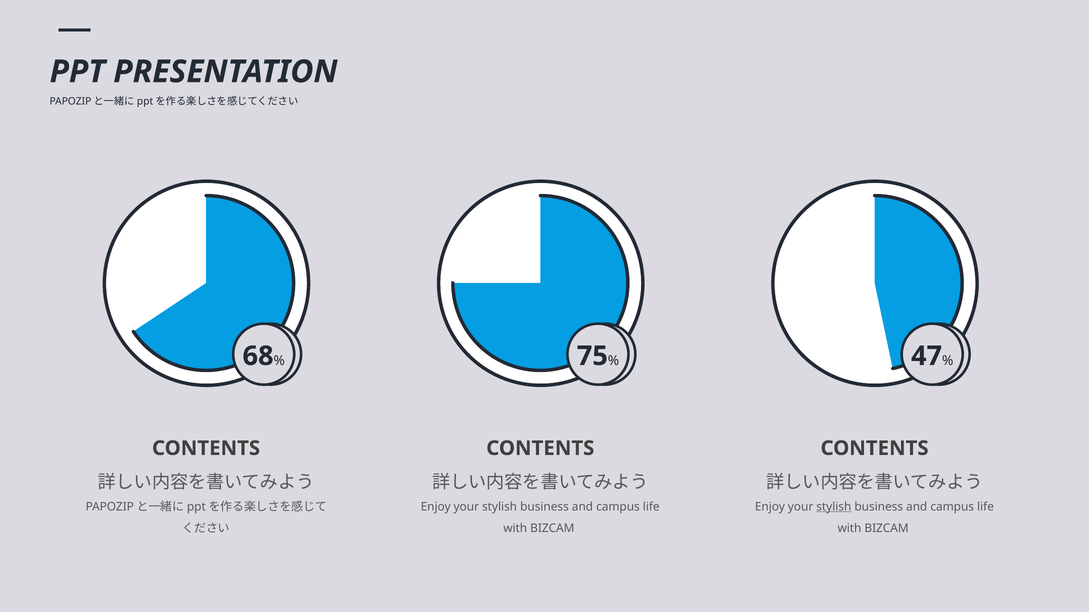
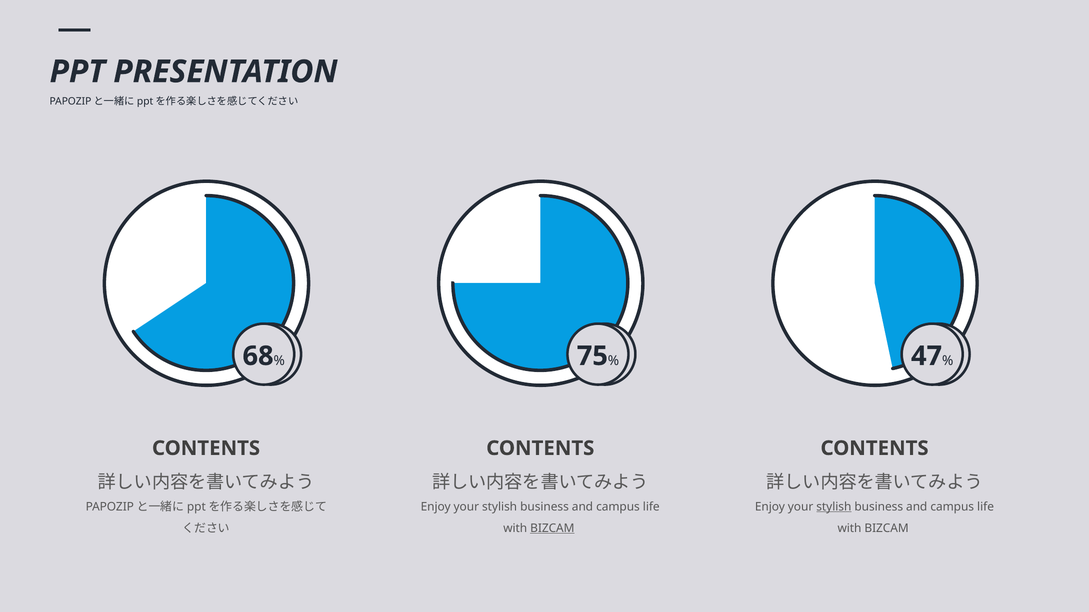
BIZCAM at (552, 529) underline: none -> present
